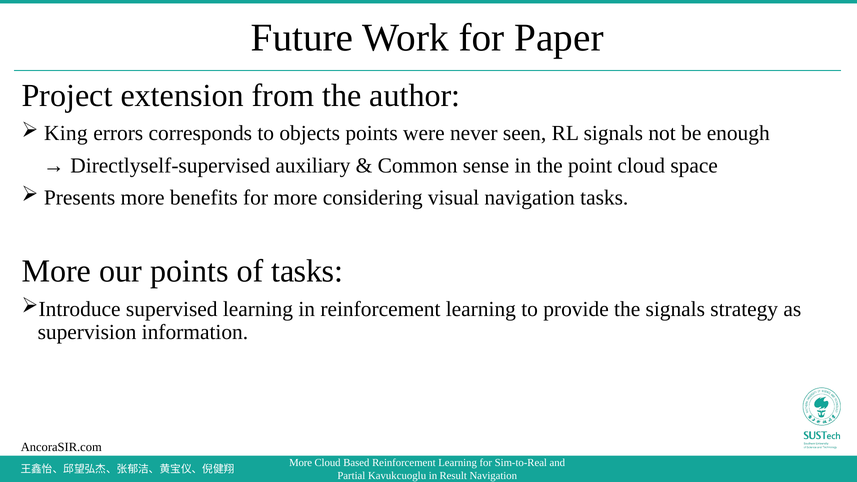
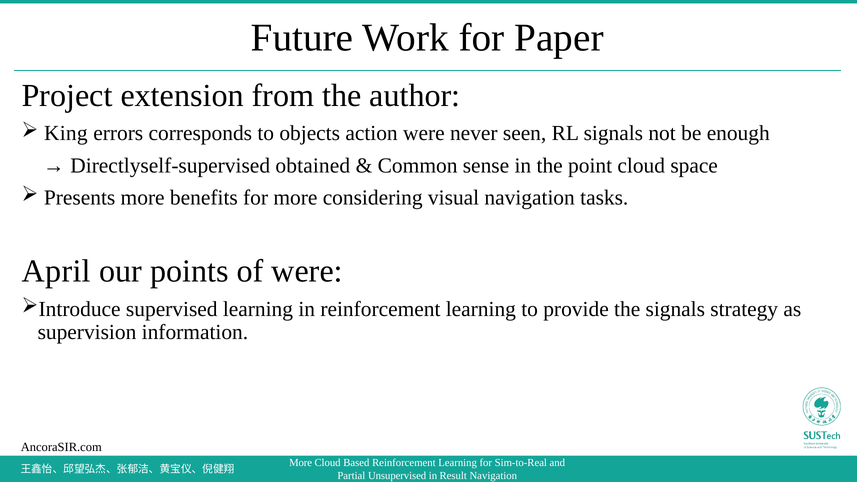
objects points: points -> action
auxiliary: auxiliary -> obtained
More at (56, 271): More -> April
of tasks: tasks -> were
Kavukcuoglu: Kavukcuoglu -> Unsupervised
